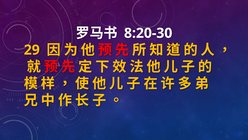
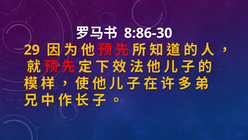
8:20-30: 8:20-30 -> 8:86-30
